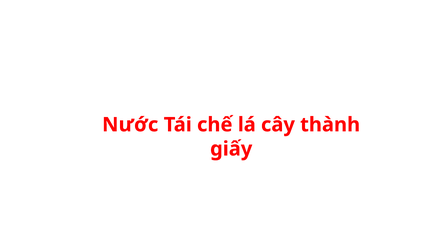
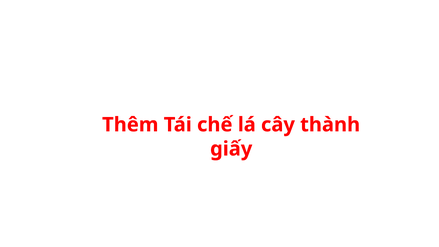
Nước: Nước -> Thêm
